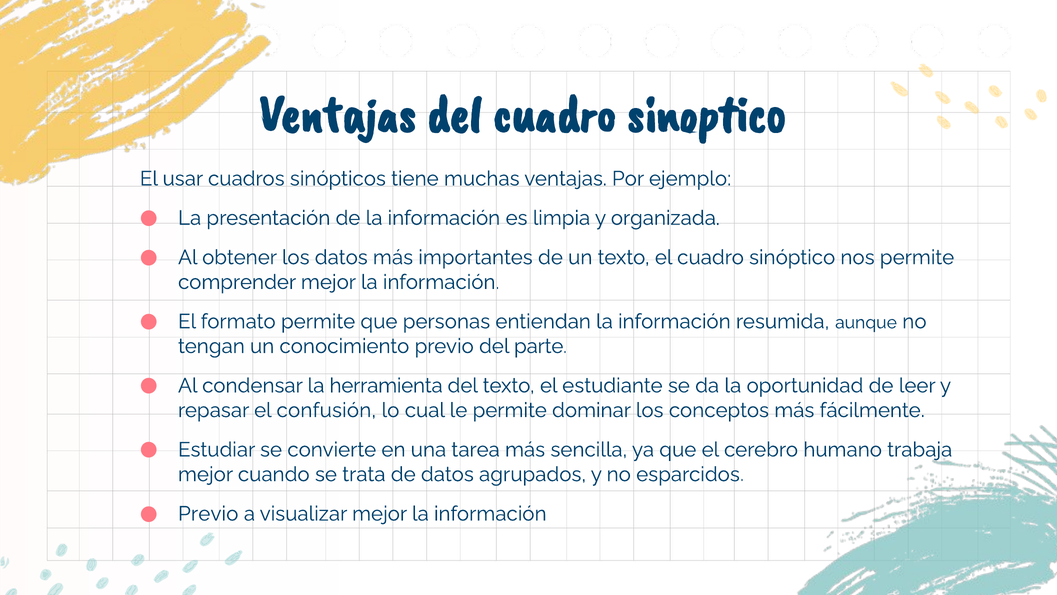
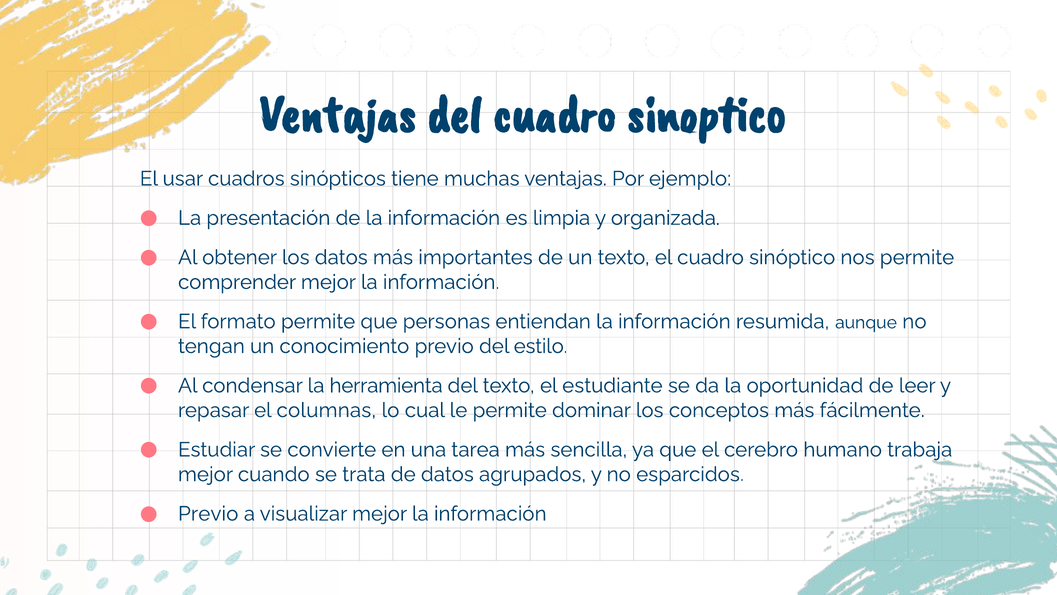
parte: parte -> estilo
confusión: confusión -> columnas
